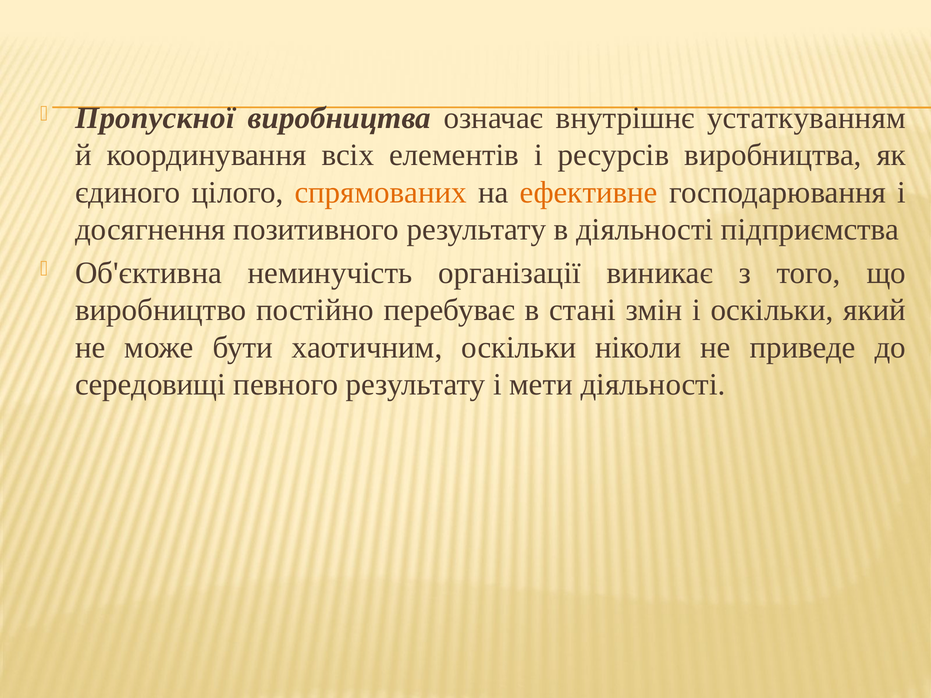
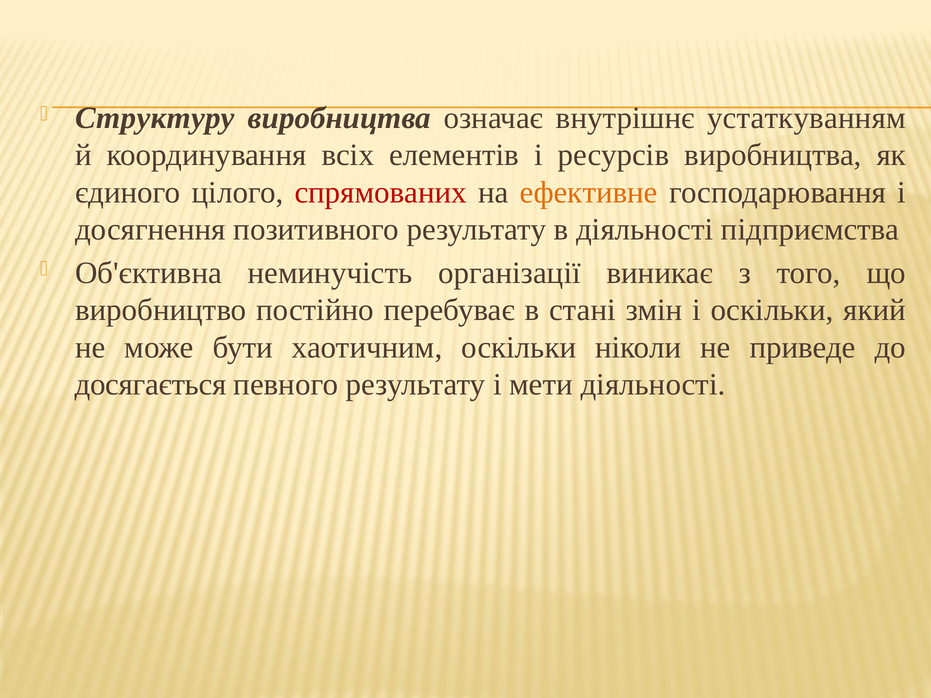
Пропускної: Пропускної -> Структуру
спрямованих colour: orange -> red
середовищі: середовищі -> досягається
